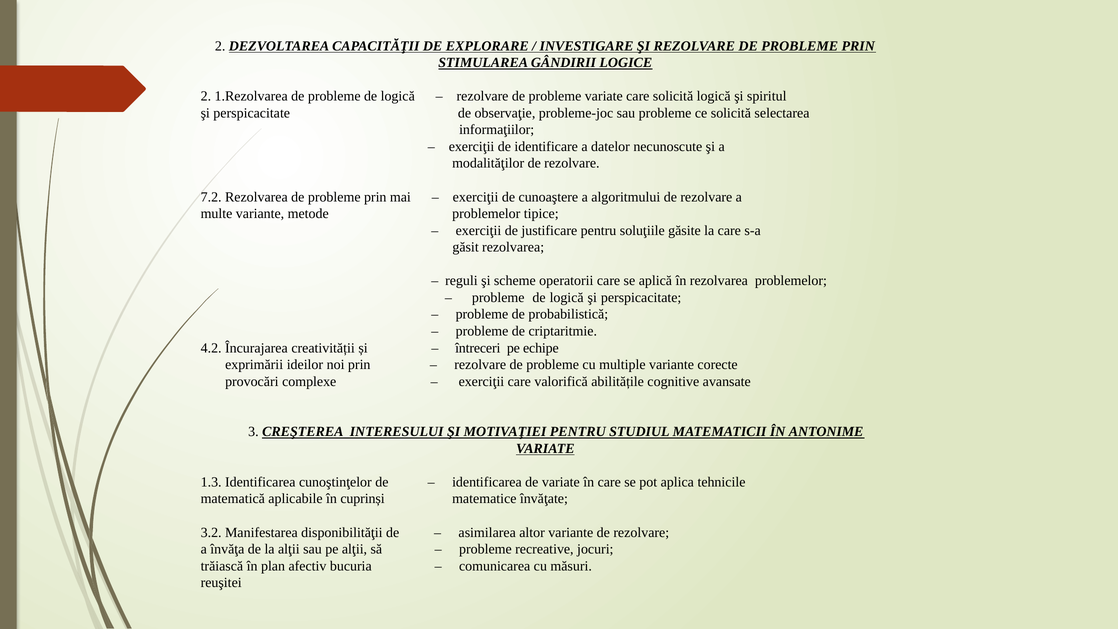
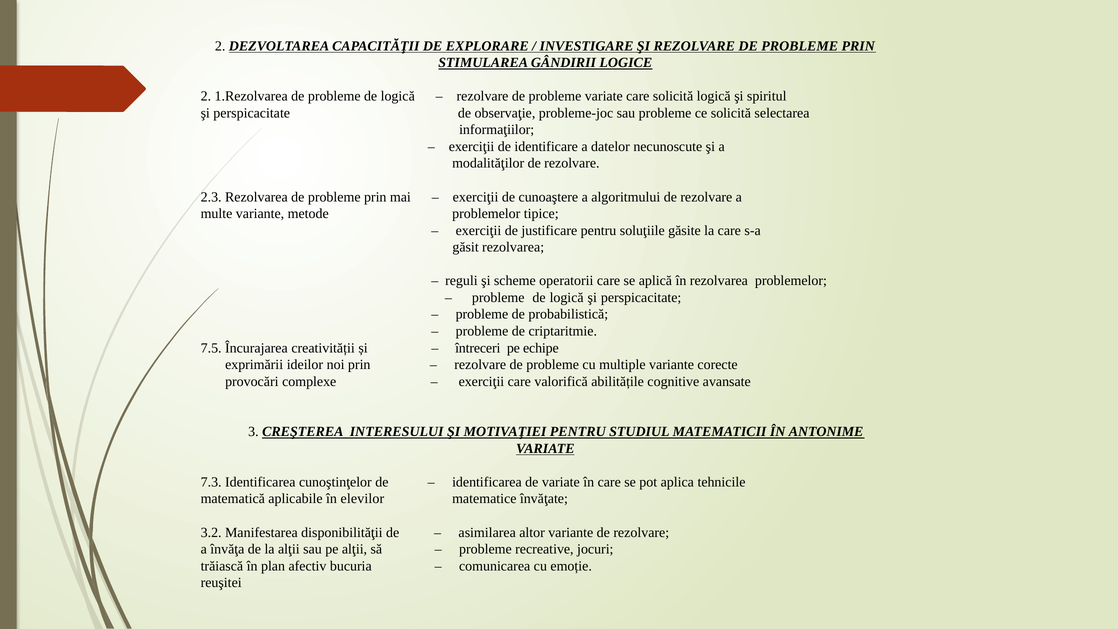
7.2: 7.2 -> 2.3
4.2: 4.2 -> 7.5
1.3: 1.3 -> 7.3
cuprinși: cuprinși -> elevilor
măsuri: măsuri -> emoție
